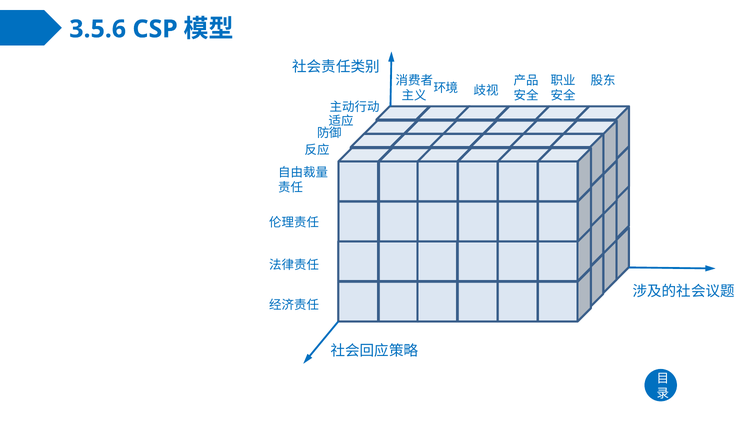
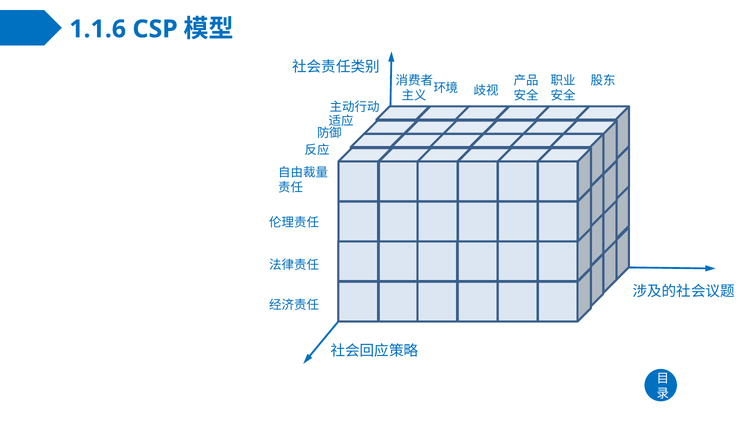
3.5.6: 3.5.6 -> 1.1.6
